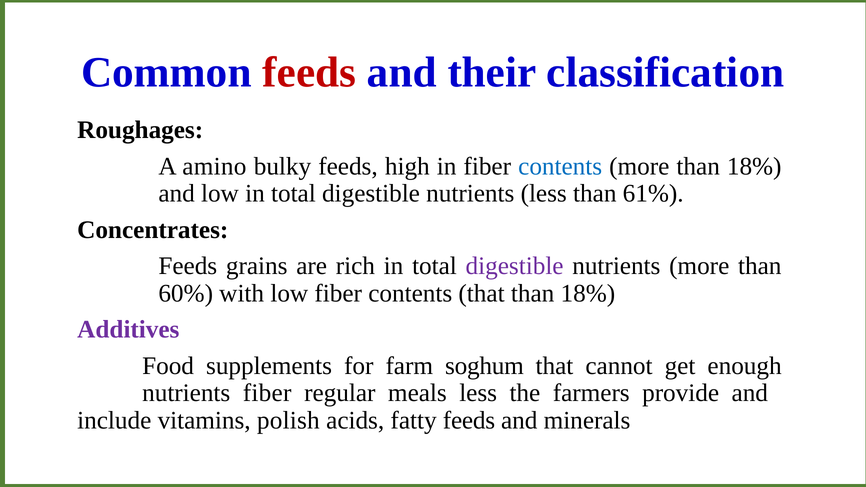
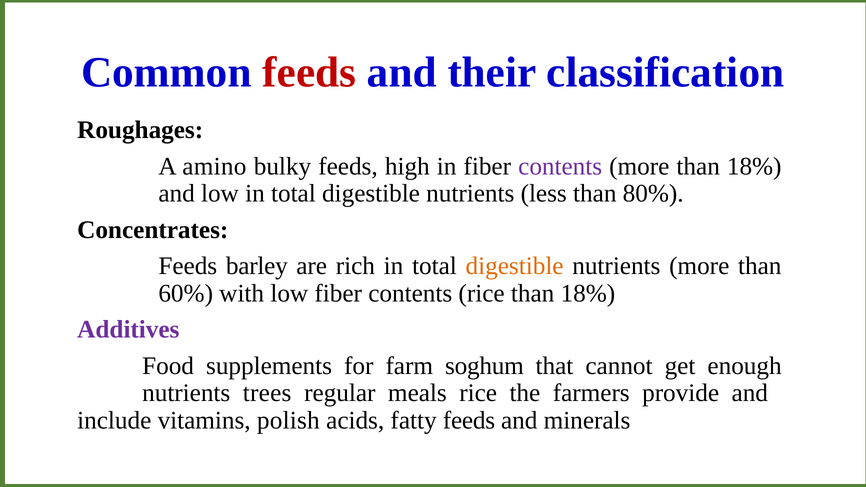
contents at (560, 166) colour: blue -> purple
61%: 61% -> 80%
grains: grains -> barley
digestible at (515, 266) colour: purple -> orange
contents that: that -> rice
nutrients fiber: fiber -> trees
meals less: less -> rice
